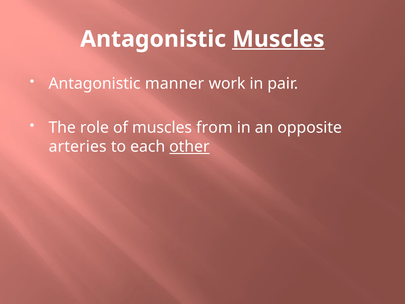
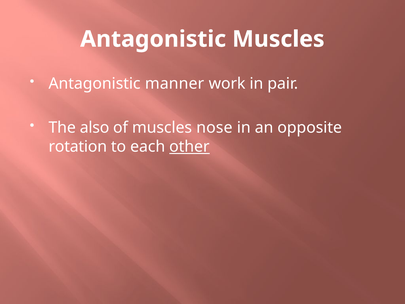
Muscles at (278, 39) underline: present -> none
role: role -> also
from: from -> nose
arteries: arteries -> rotation
